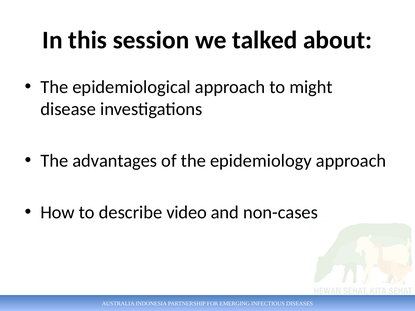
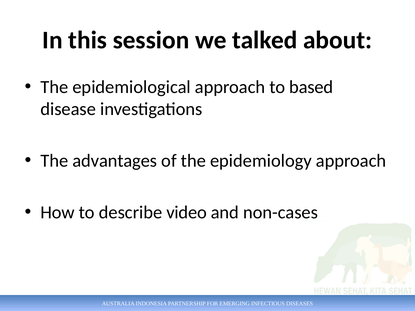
might: might -> based
